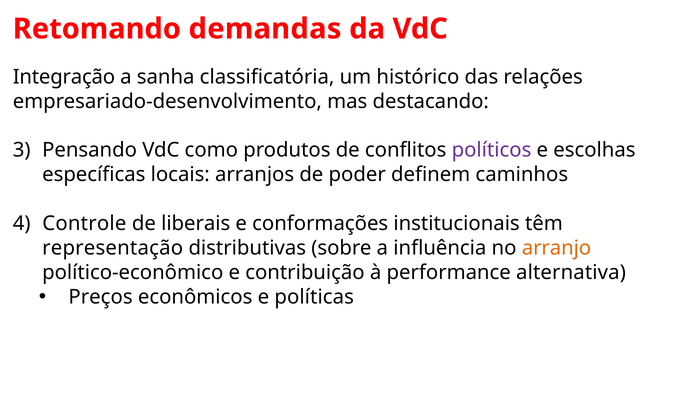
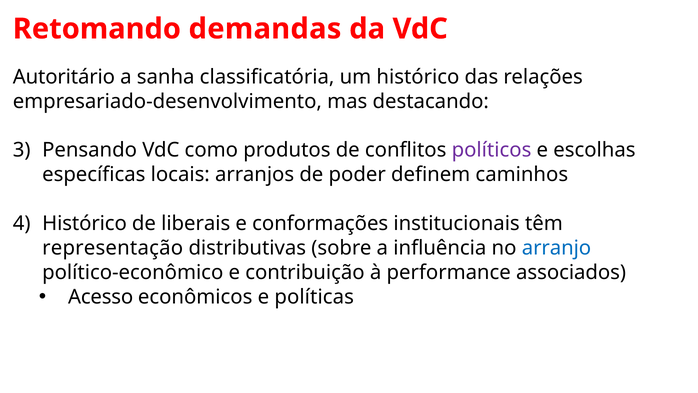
Integração: Integração -> Autoritário
Controle at (84, 223): Controle -> Histórico
arranjo colour: orange -> blue
alternativa: alternativa -> associados
Preços: Preços -> Acesso
